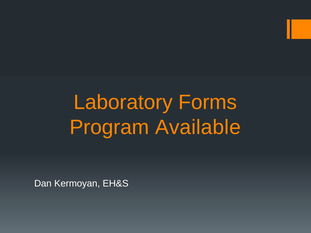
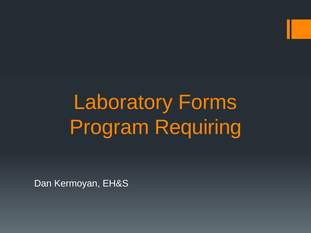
Available: Available -> Requiring
